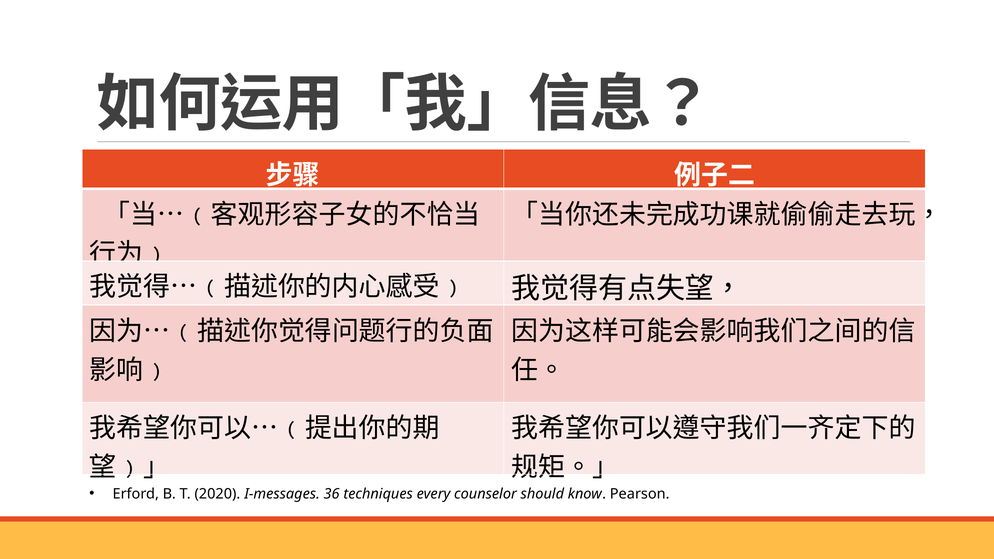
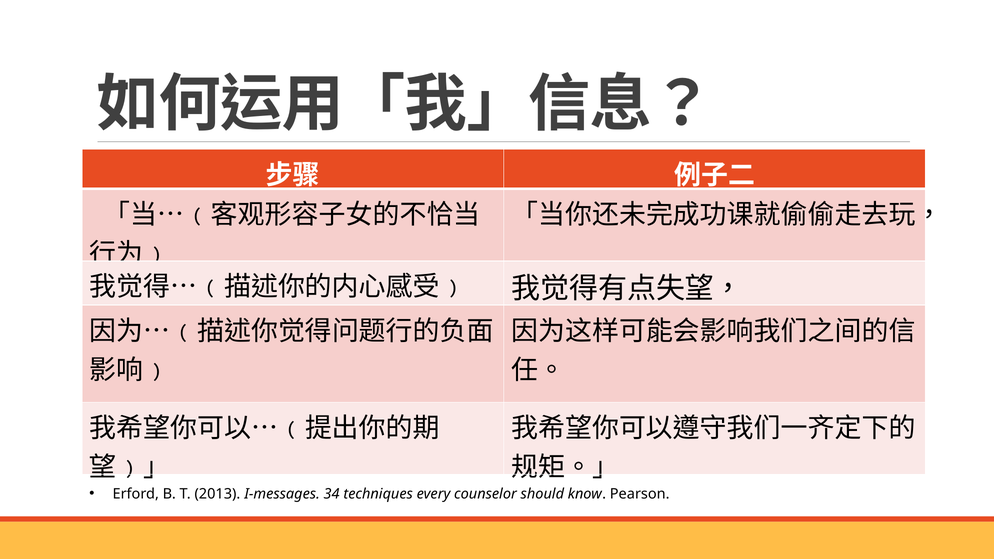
2020: 2020 -> 2013
36: 36 -> 34
